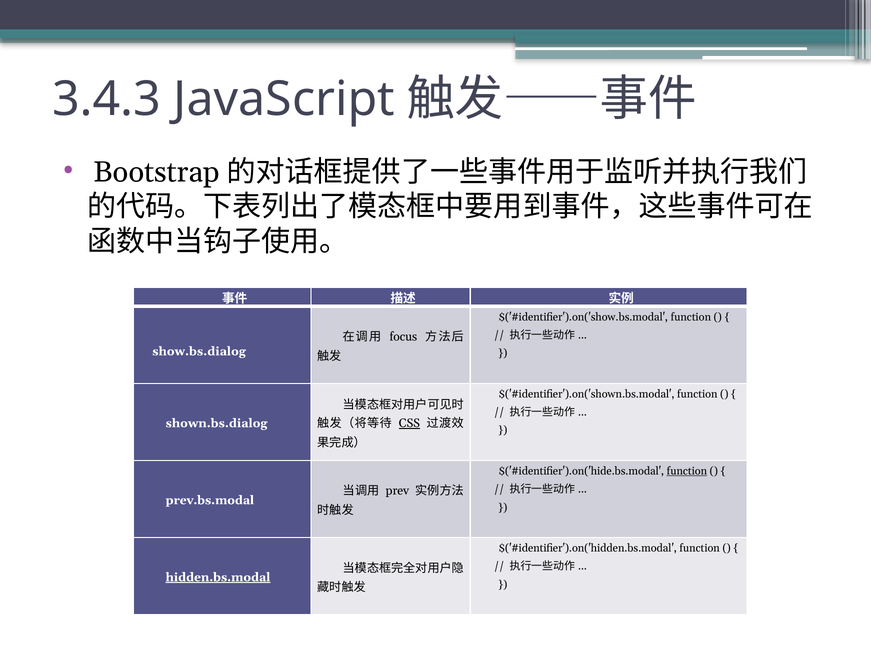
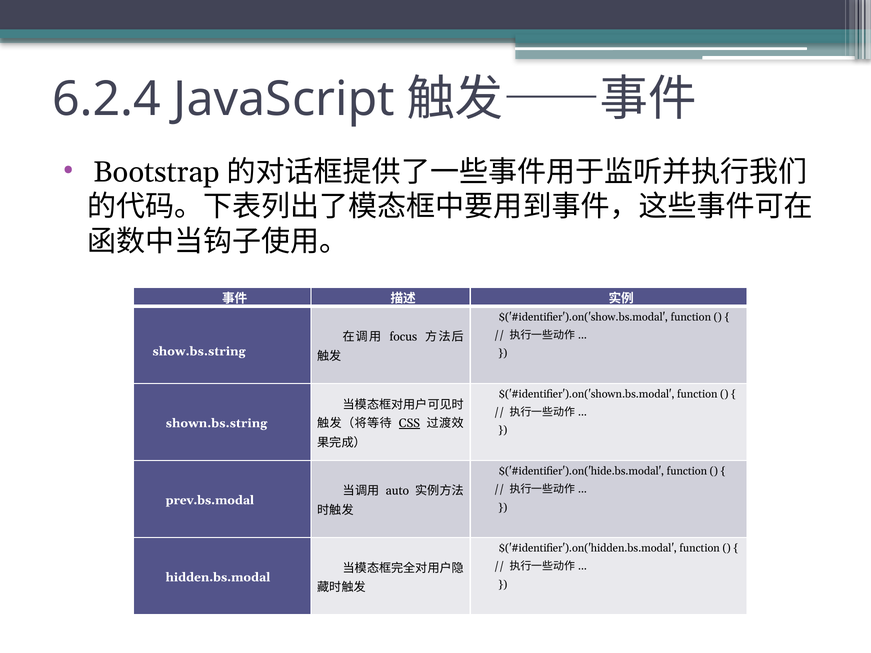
3.4.3: 3.4.3 -> 6.2.4
show.bs.dialog: show.bs.dialog -> show.bs.string
shown.bs.dialog: shown.bs.dialog -> shown.bs.string
function at (687, 471) underline: present -> none
prev: prev -> auto
hidden.bs.modal underline: present -> none
